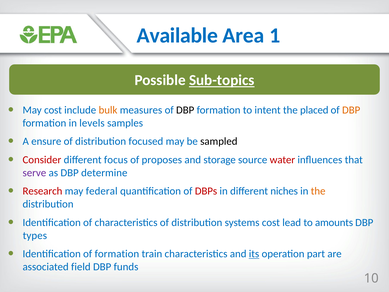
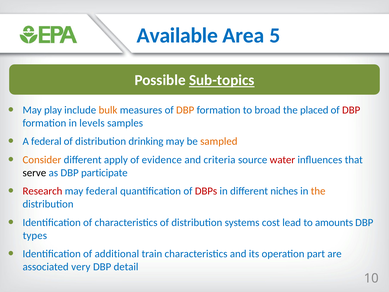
1: 1 -> 5
May cost: cost -> play
DBP at (185, 110) colour: black -> orange
intent: intent -> broad
DBP at (351, 110) colour: orange -> red
A ensure: ensure -> federal
focused: focused -> drinking
sampled colour: black -> orange
Consider colour: red -> orange
focus: focus -> apply
proposes: proposes -> evidence
storage: storage -> criteria
serve colour: purple -> black
determine: determine -> participate
of formation: formation -> additional
its underline: present -> none
field: field -> very
funds: funds -> detail
